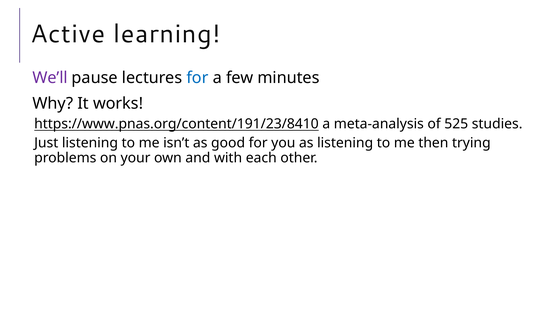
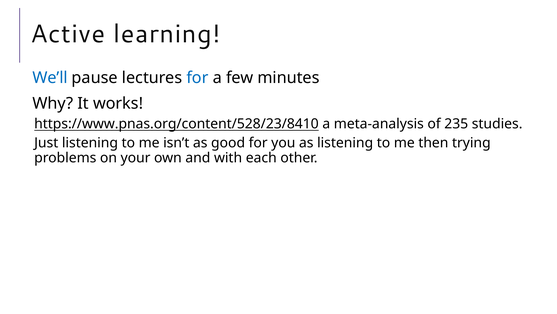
We’ll colour: purple -> blue
https://www.pnas.org/content/191/23/8410: https://www.pnas.org/content/191/23/8410 -> https://www.pnas.org/content/528/23/8410
525: 525 -> 235
